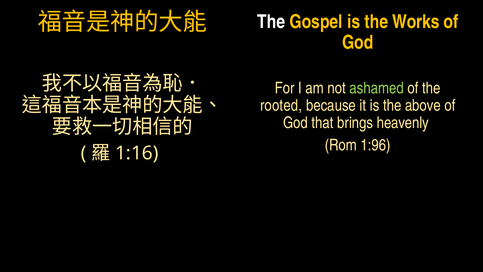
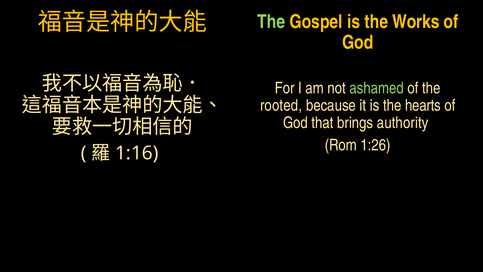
The at (271, 22) colour: white -> light green
above: above -> hearts
heavenly: heavenly -> authority
1:96: 1:96 -> 1:26
